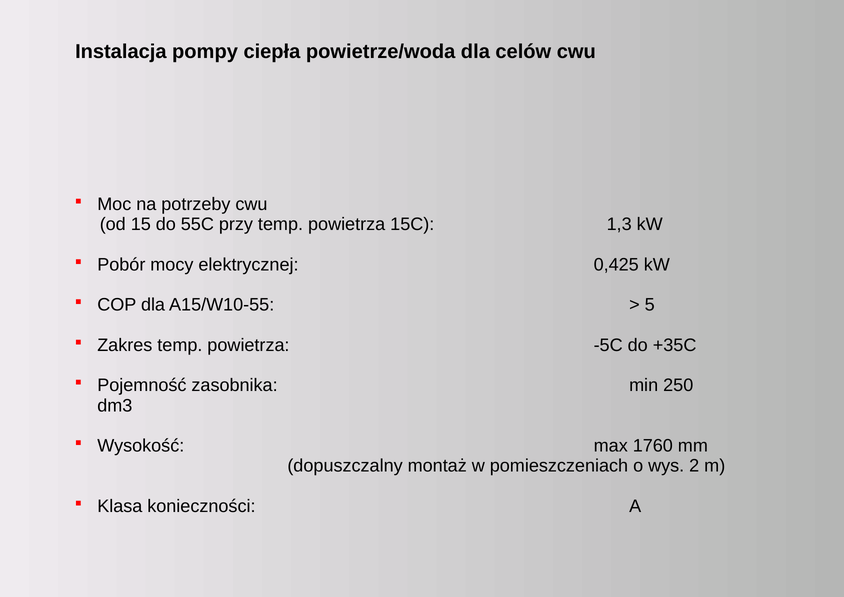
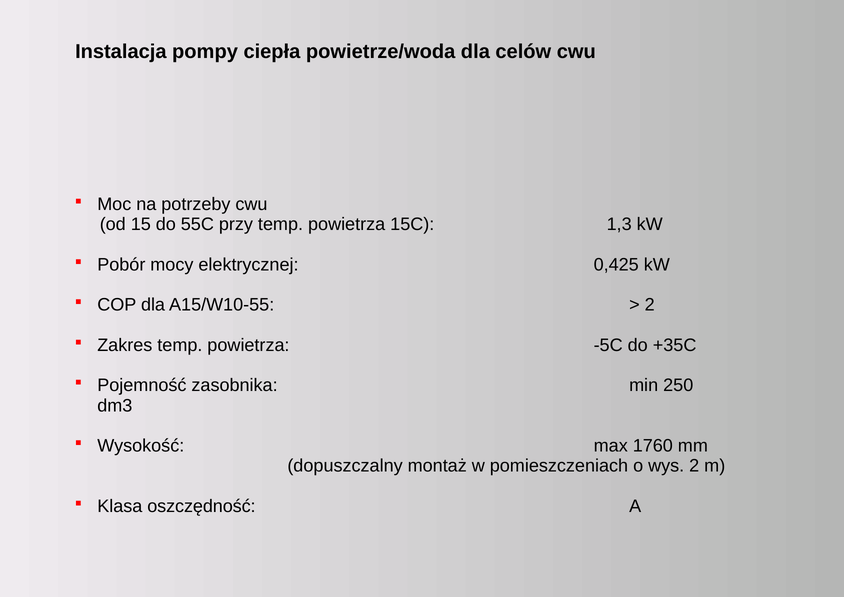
5 at (650, 305): 5 -> 2
konieczności: konieczności -> oszczędność
